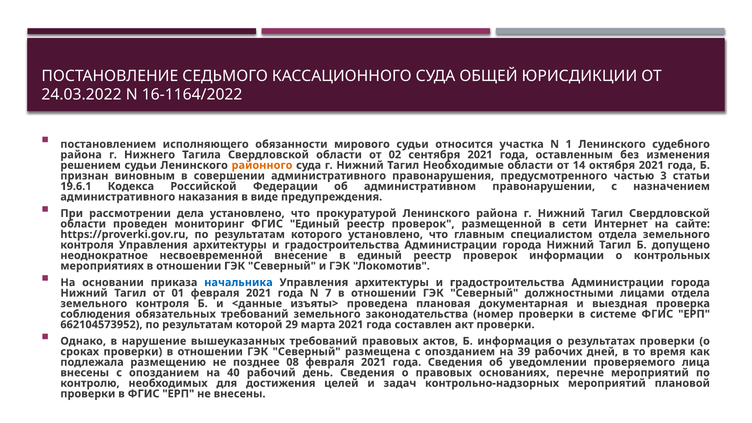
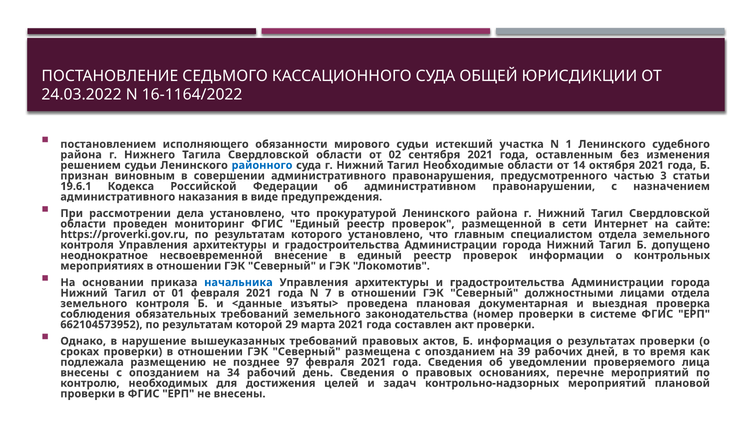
относится: относится -> истекший
районного colour: orange -> blue
08: 08 -> 97
40: 40 -> 34
